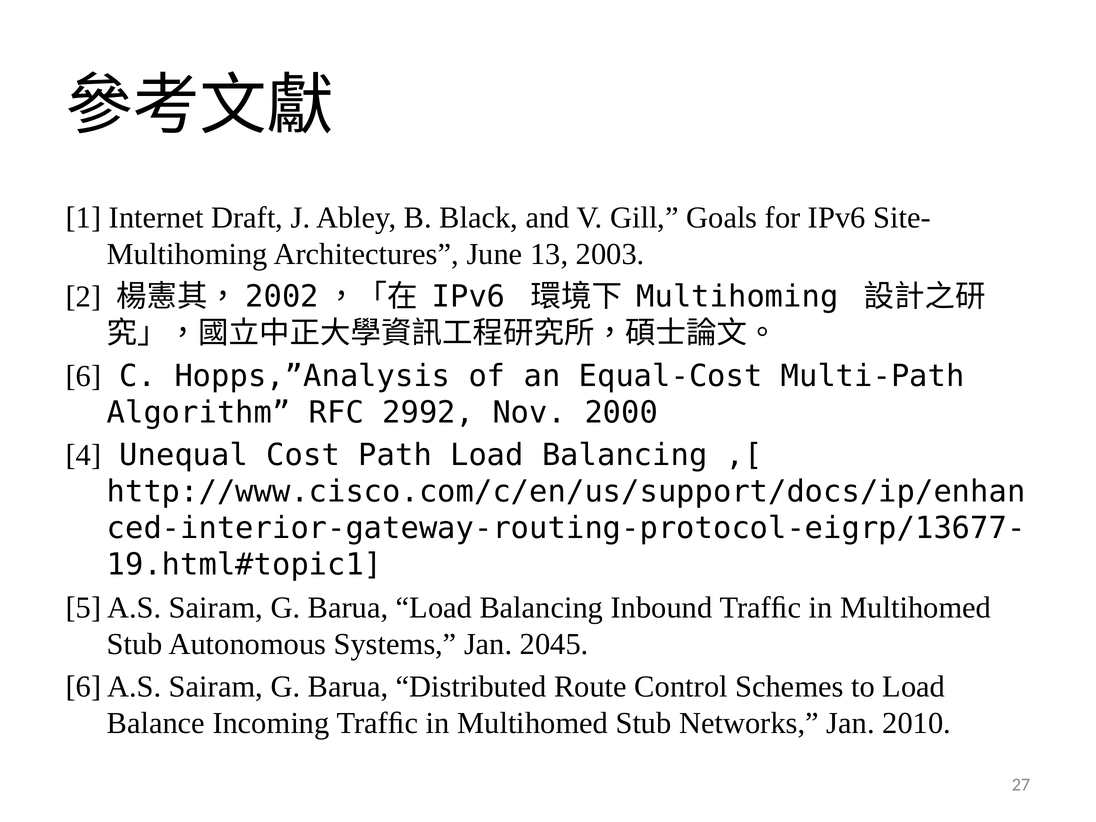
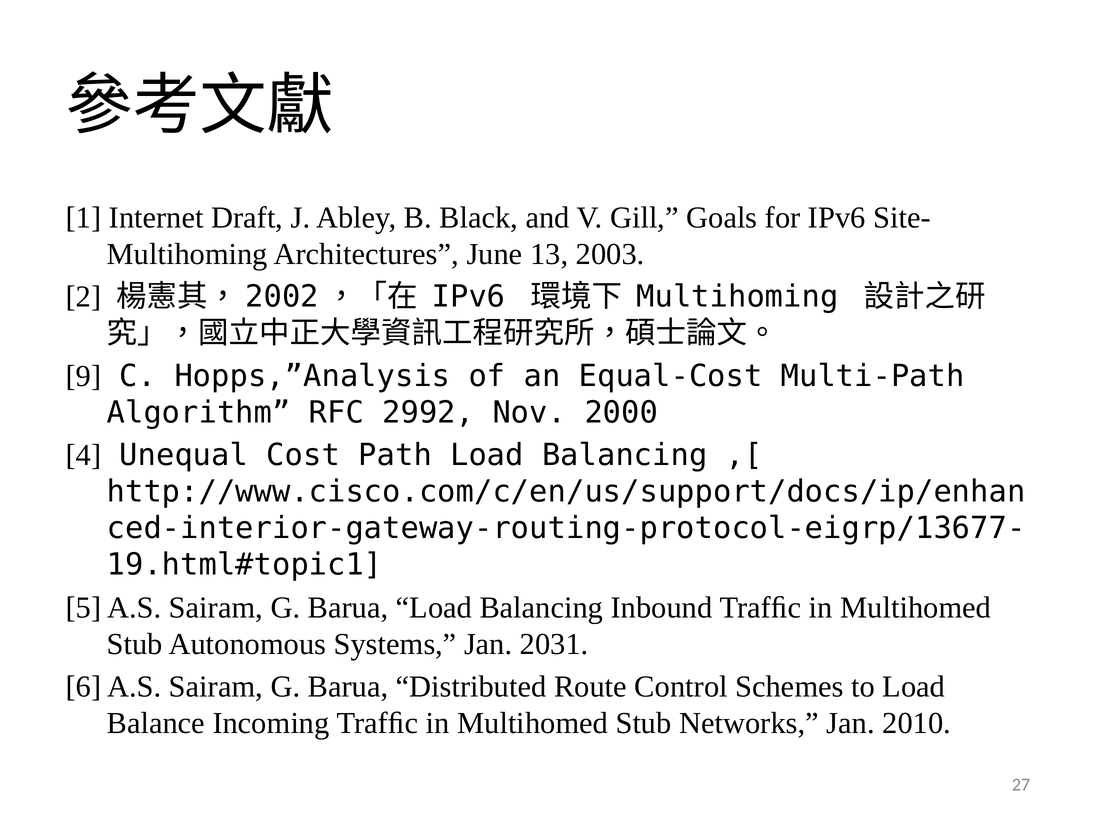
6 at (84, 376): 6 -> 9
2045: 2045 -> 2031
